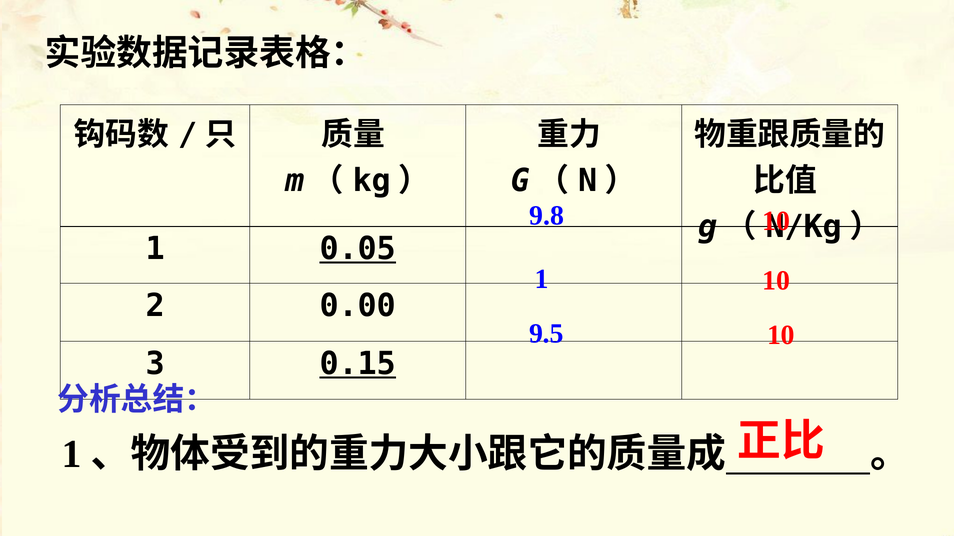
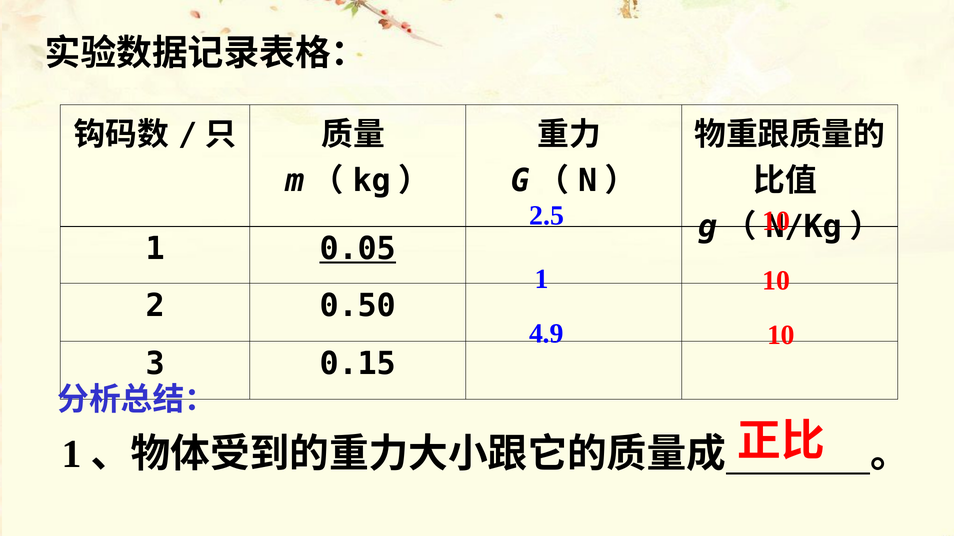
9.8: 9.8 -> 2.5
0.00: 0.00 -> 0.50
9.5: 9.5 -> 4.9
0.15 underline: present -> none
